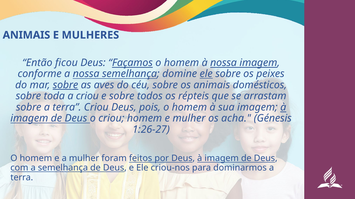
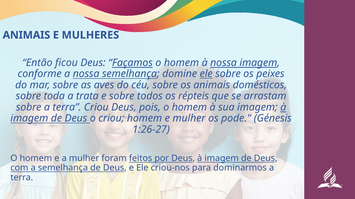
sobre at (65, 85) underline: present -> none
a criou: criou -> trata
acha: acha -> pode
